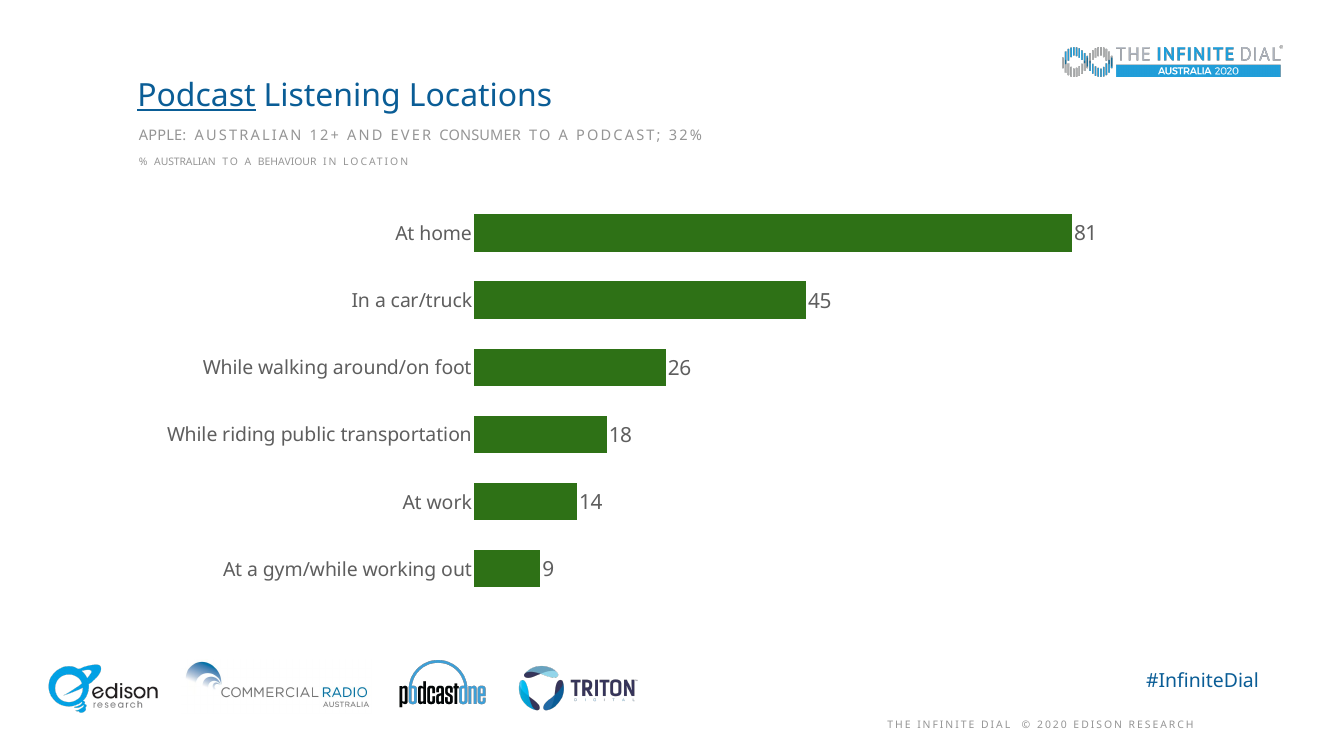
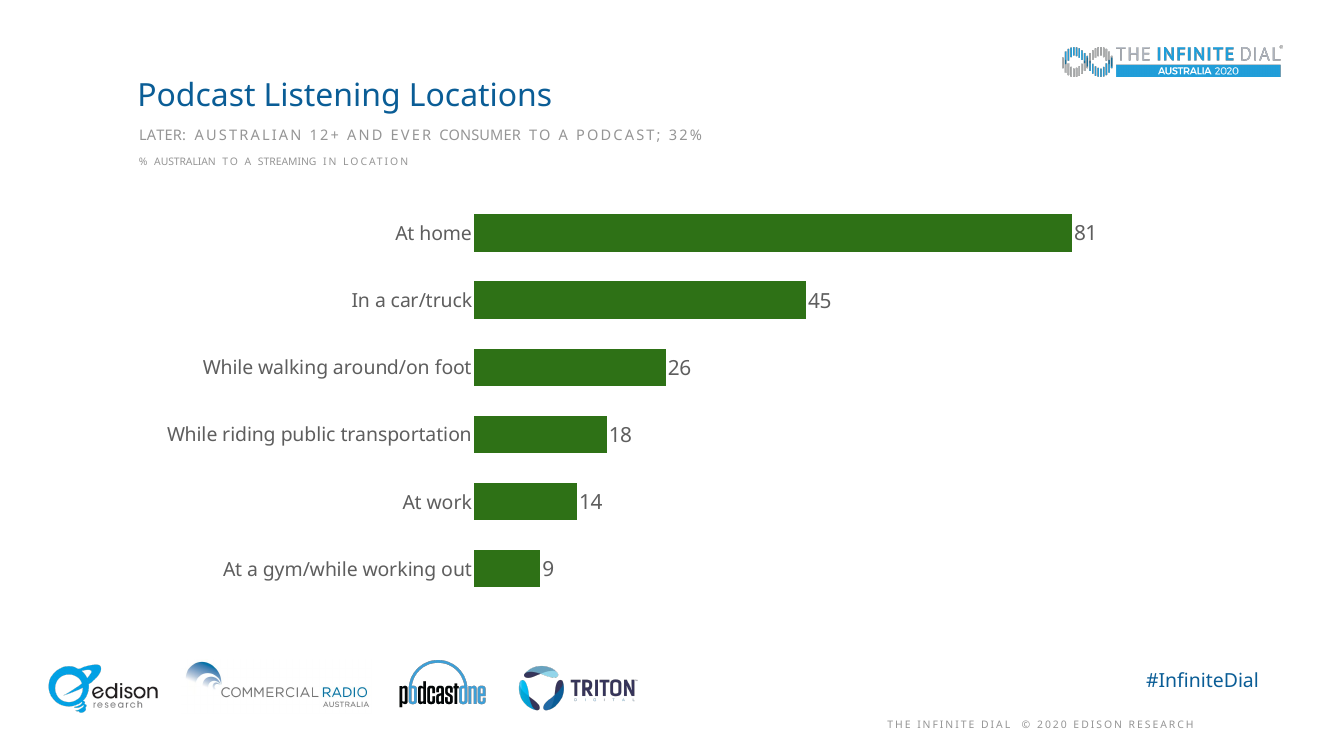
Podcast at (196, 96) underline: present -> none
APPLE: APPLE -> LATER
BEHAVIOUR: BEHAVIOUR -> STREAMING
